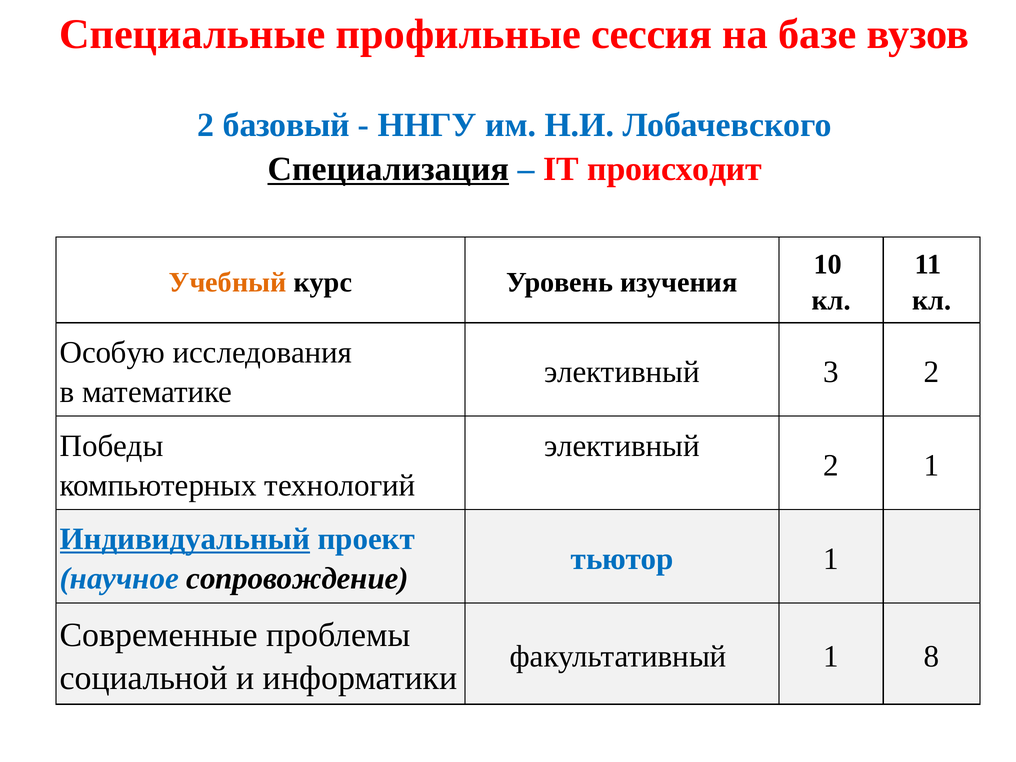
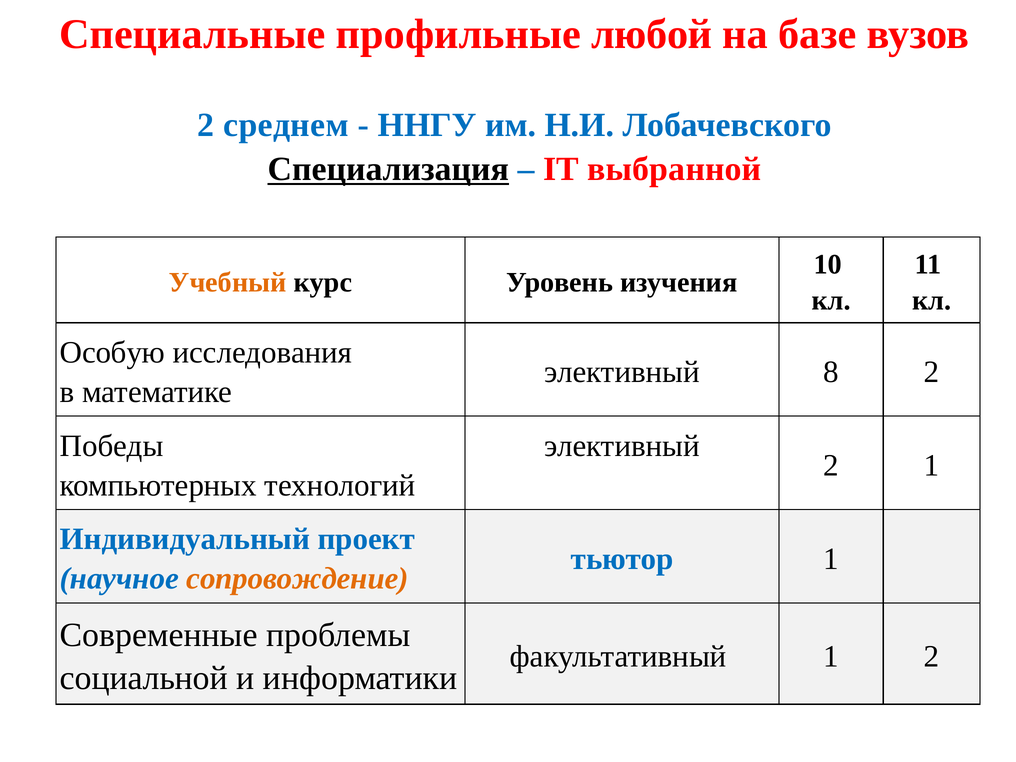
сессия: сессия -> любой
базовый: базовый -> среднем
происходит: происходит -> выбранной
3: 3 -> 8
Индивидуальный underline: present -> none
сопровождение colour: black -> orange
1 8: 8 -> 2
